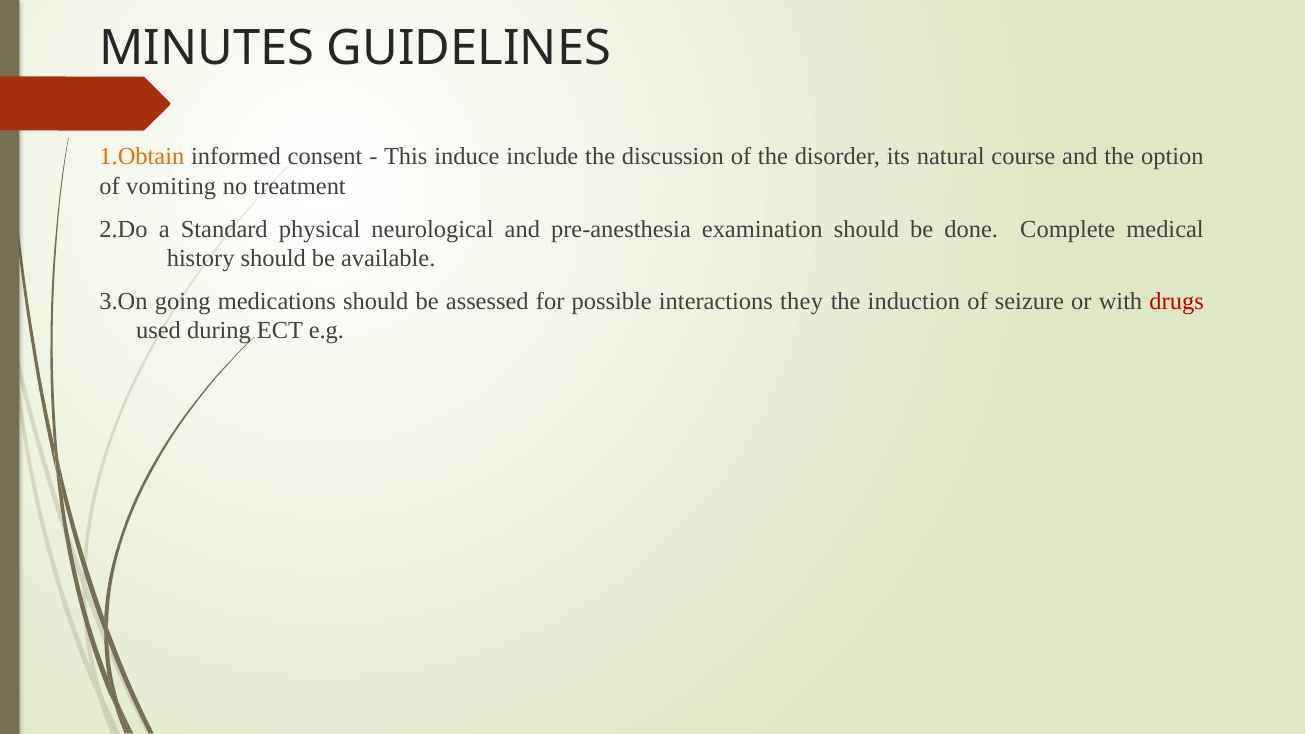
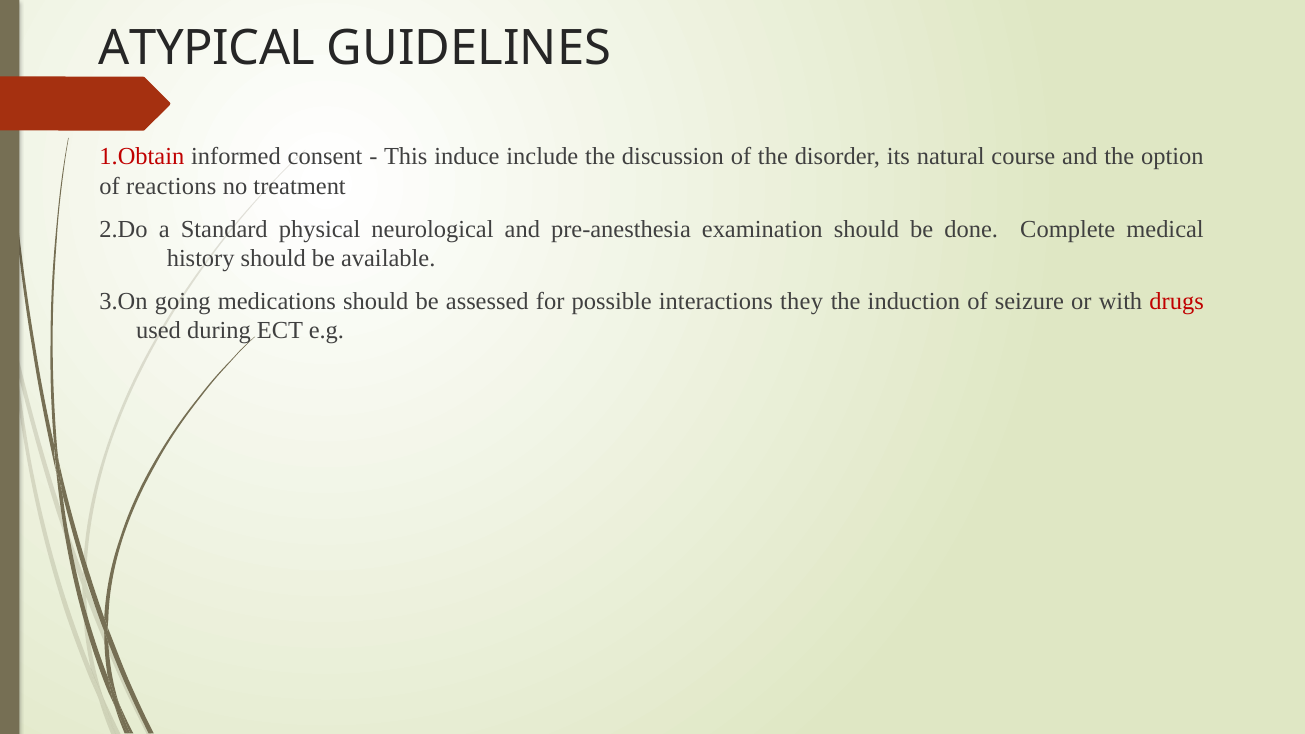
MINUTES: MINUTES -> ATYPICAL
1.Obtain colour: orange -> red
vomiting: vomiting -> reactions
